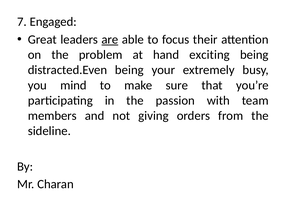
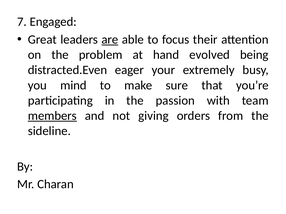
exciting: exciting -> evolved
distracted.Even being: being -> eager
members underline: none -> present
